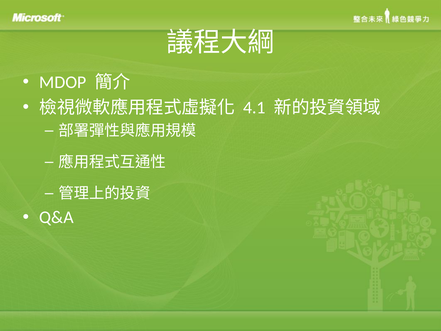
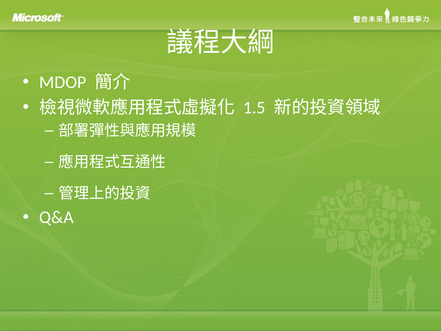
4.1: 4.1 -> 1.5
